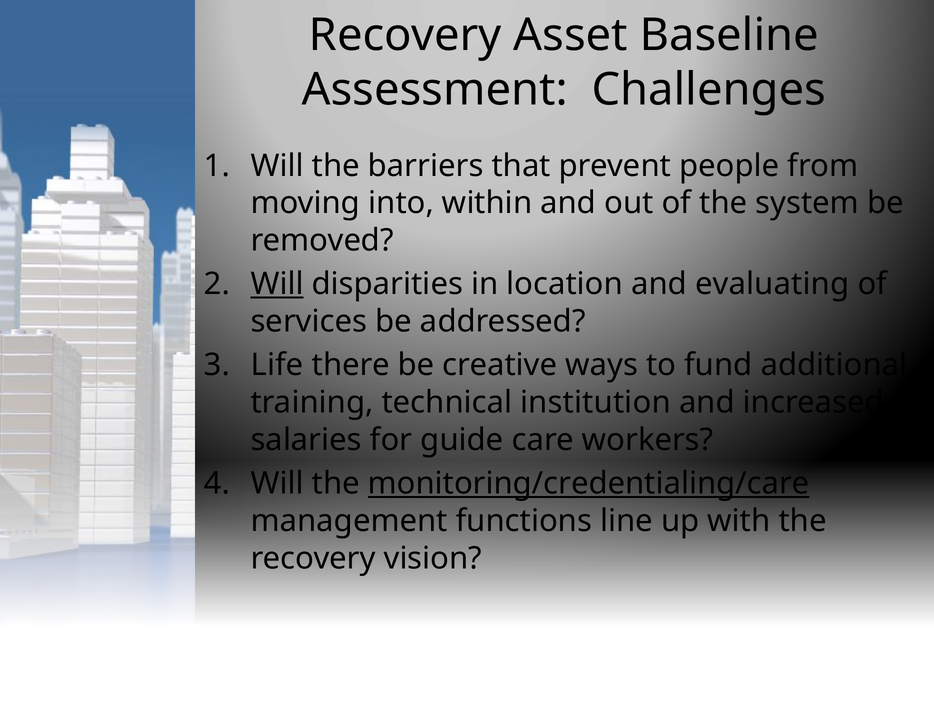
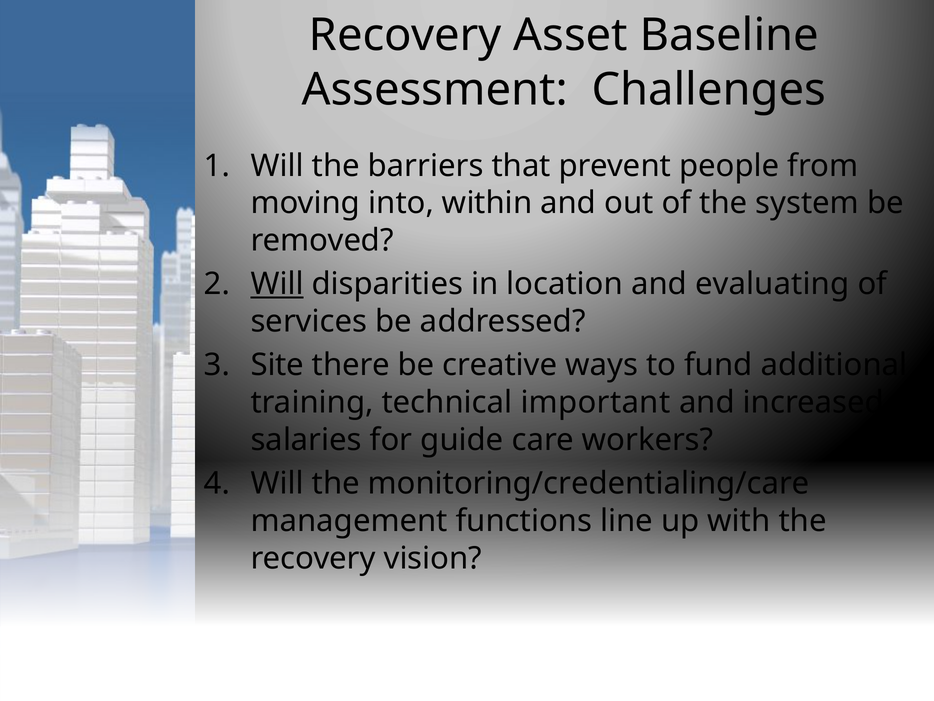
Life: Life -> Site
institution: institution -> important
monitoring/credentialing/care underline: present -> none
